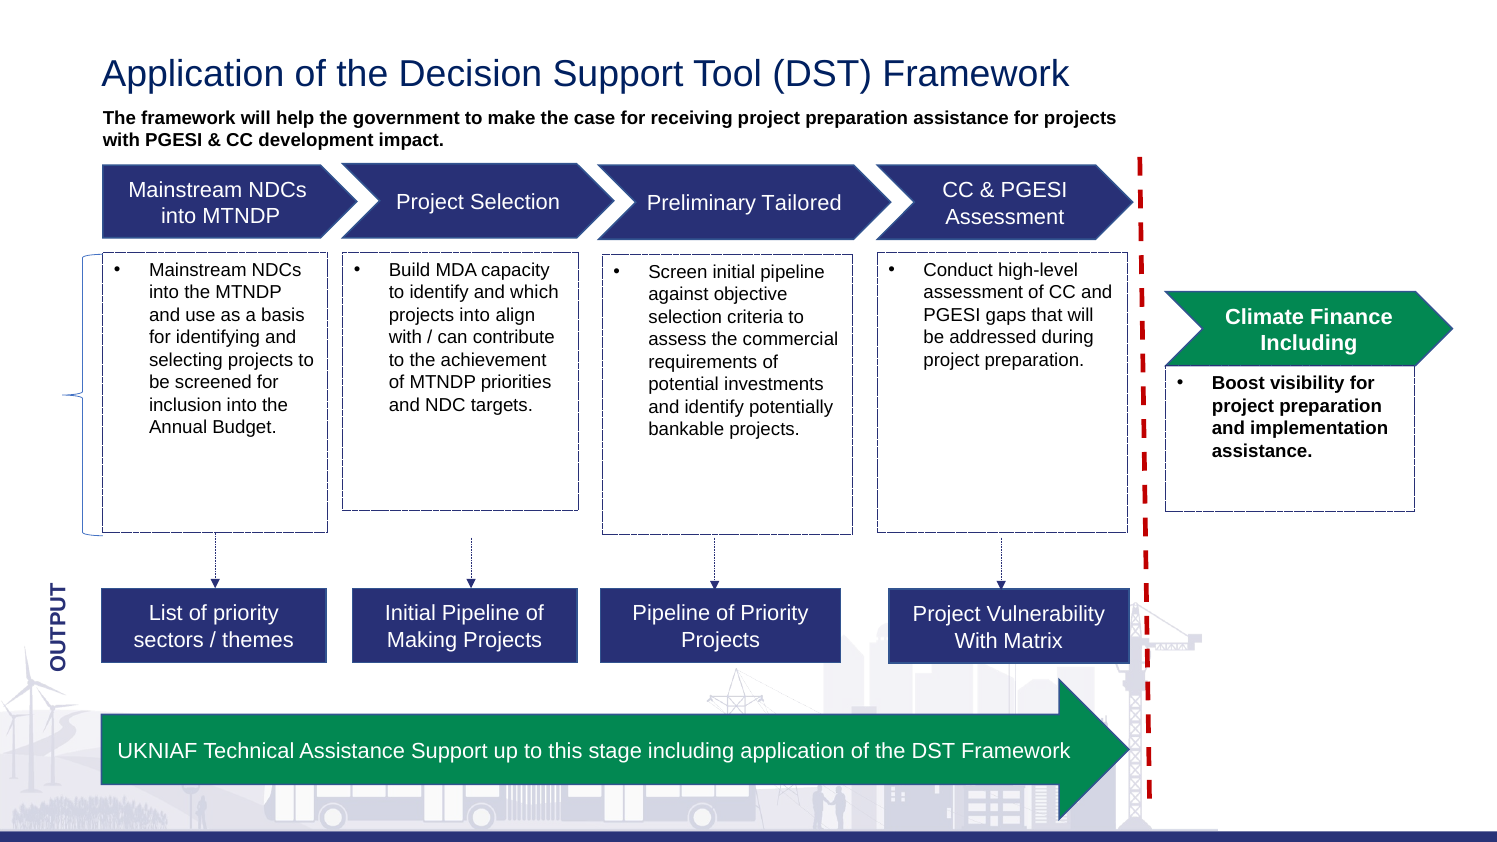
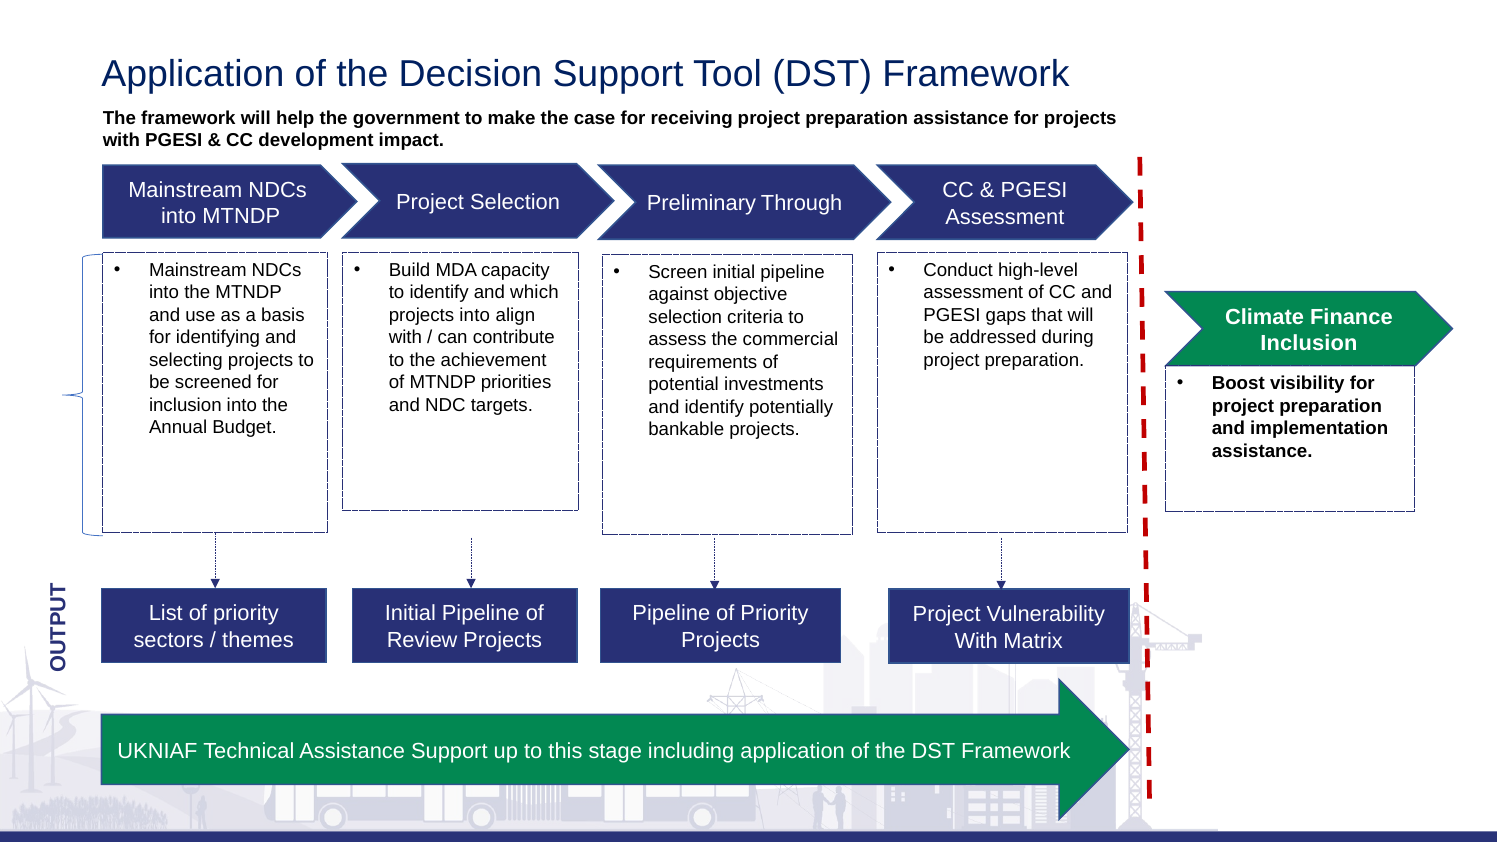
Tailored: Tailored -> Through
Including at (1309, 343): Including -> Inclusion
Making: Making -> Review
